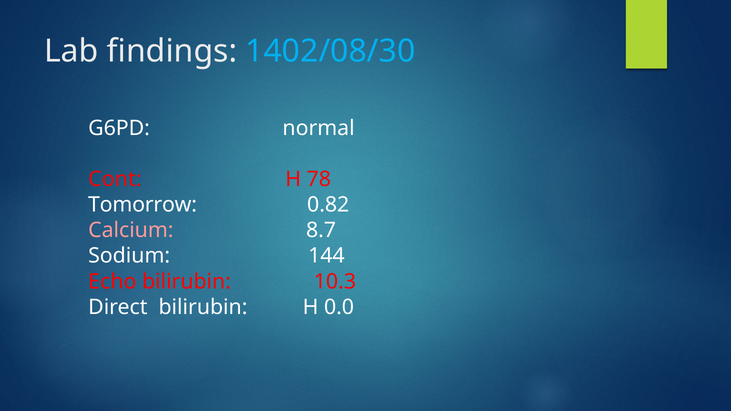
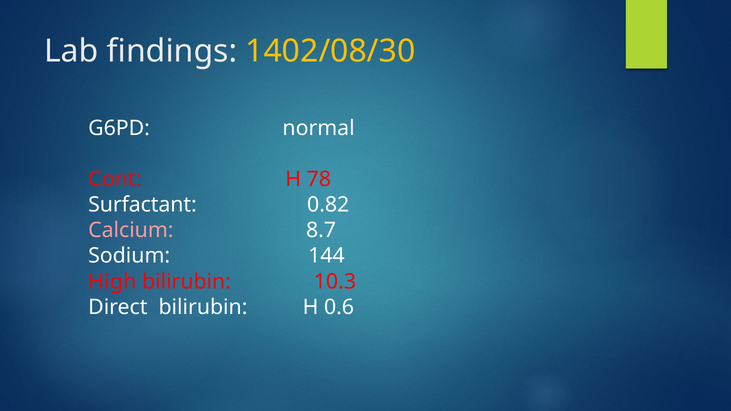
1402/08/30 colour: light blue -> yellow
Tomorrow: Tomorrow -> Surfactant
Echo: Echo -> High
0.0: 0.0 -> 0.6
